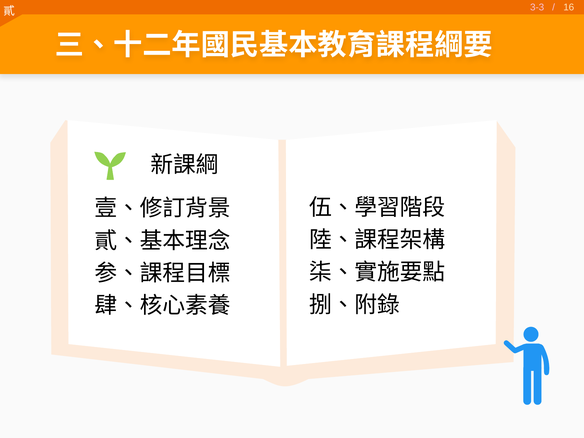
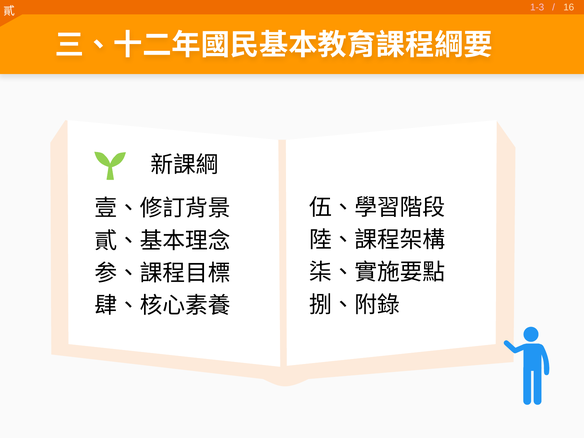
3-3: 3-3 -> 1-3
